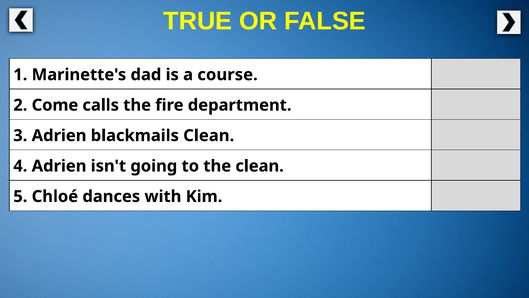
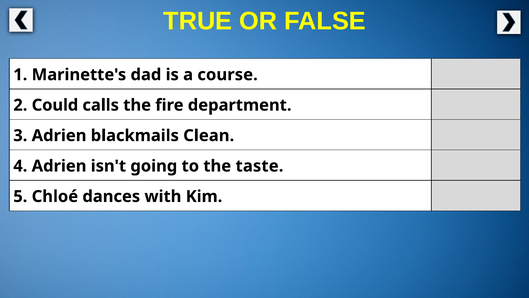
Come: Come -> Could
the clean: clean -> taste
